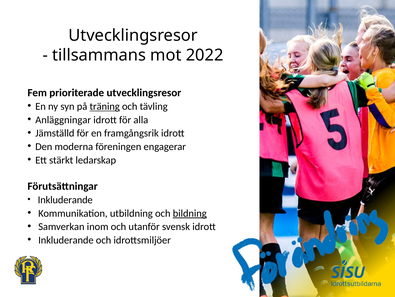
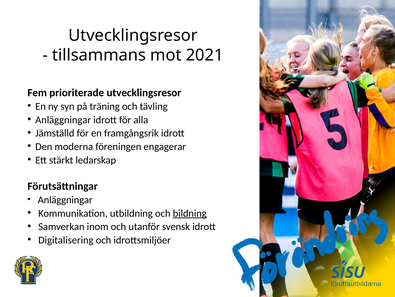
2022: 2022 -> 2021
träning underline: present -> none
Inkluderande at (65, 199): Inkluderande -> Anläggningar
Inkluderande at (66, 240): Inkluderande -> Digitalisering
